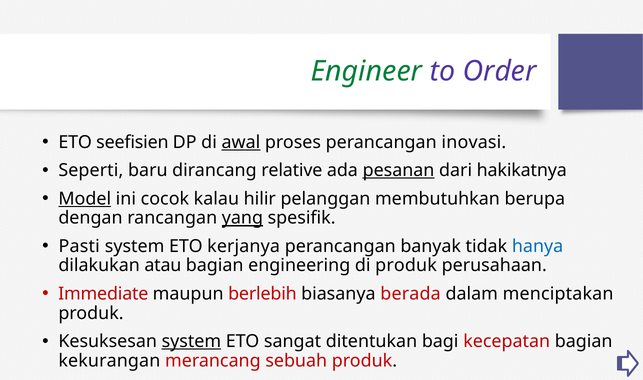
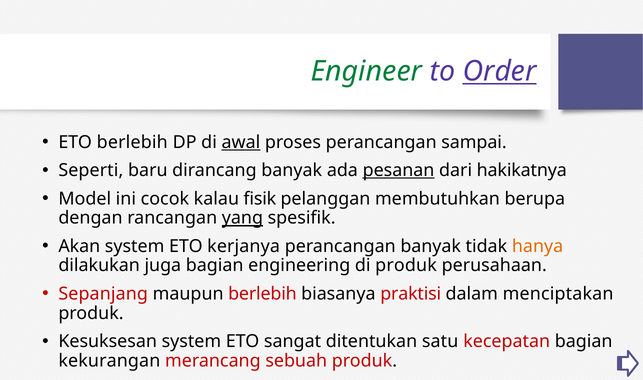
Order underline: none -> present
ETO seefisien: seefisien -> berlebih
inovasi: inovasi -> sampai
dirancang relative: relative -> banyak
Model underline: present -> none
hilir: hilir -> fisik
Pasti: Pasti -> Akan
hanya colour: blue -> orange
atau: atau -> juga
Immediate: Immediate -> Sepanjang
berada: berada -> praktisi
system at (191, 341) underline: present -> none
bagi: bagi -> satu
